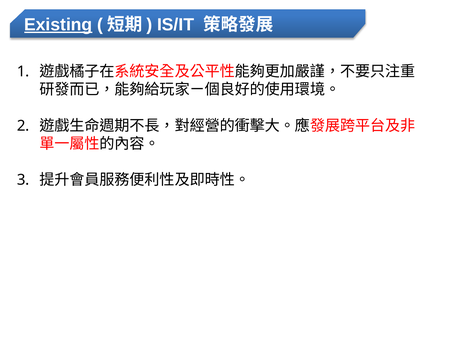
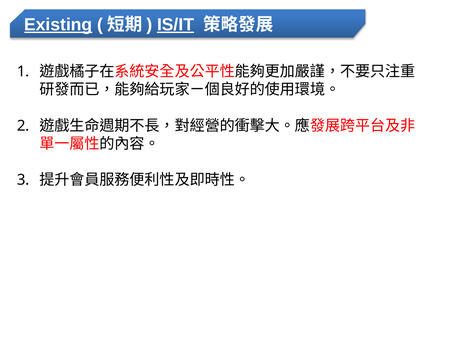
IS/IT underline: none -> present
